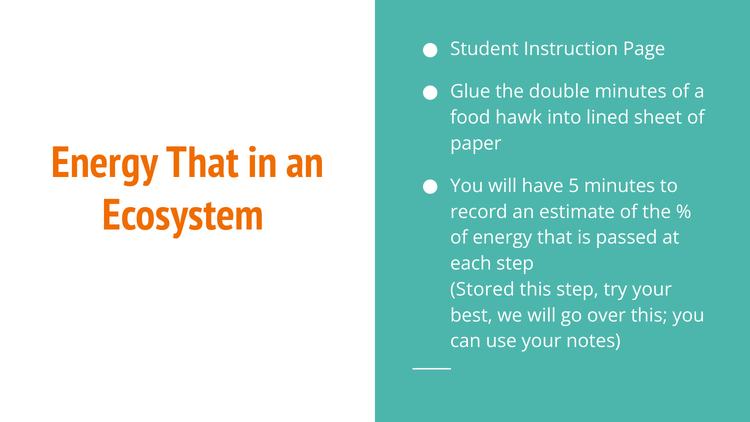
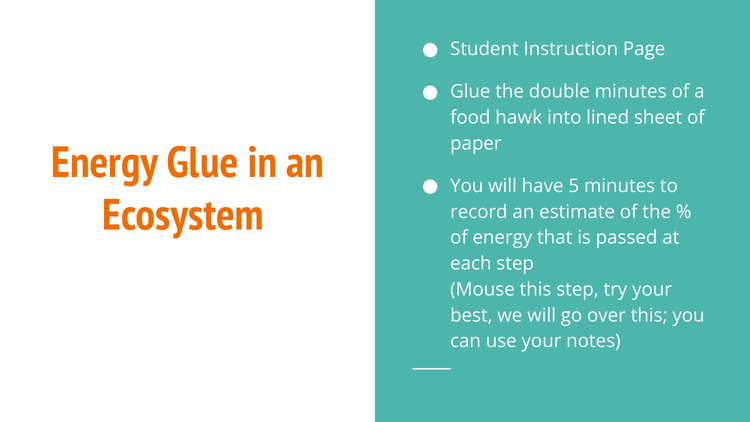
That at (203, 163): That -> Glue
Stored: Stored -> Mouse
